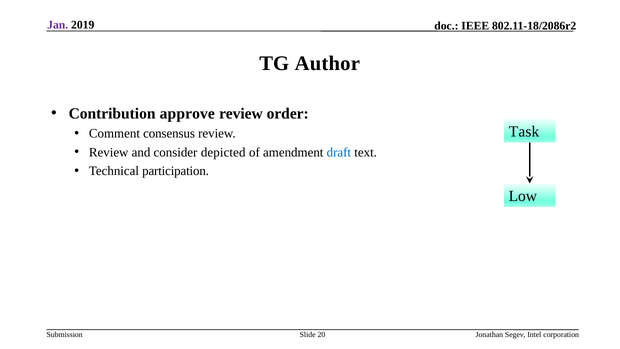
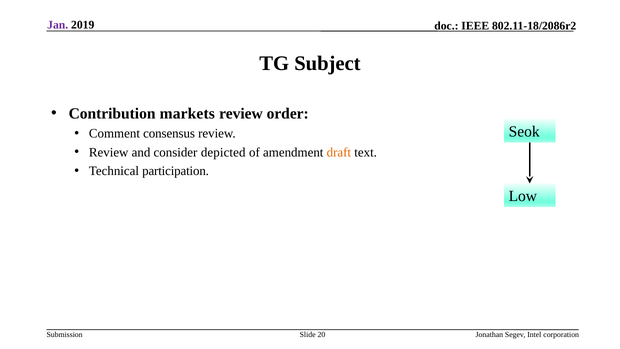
Author: Author -> Subject
approve: approve -> markets
Task: Task -> Seok
draft colour: blue -> orange
